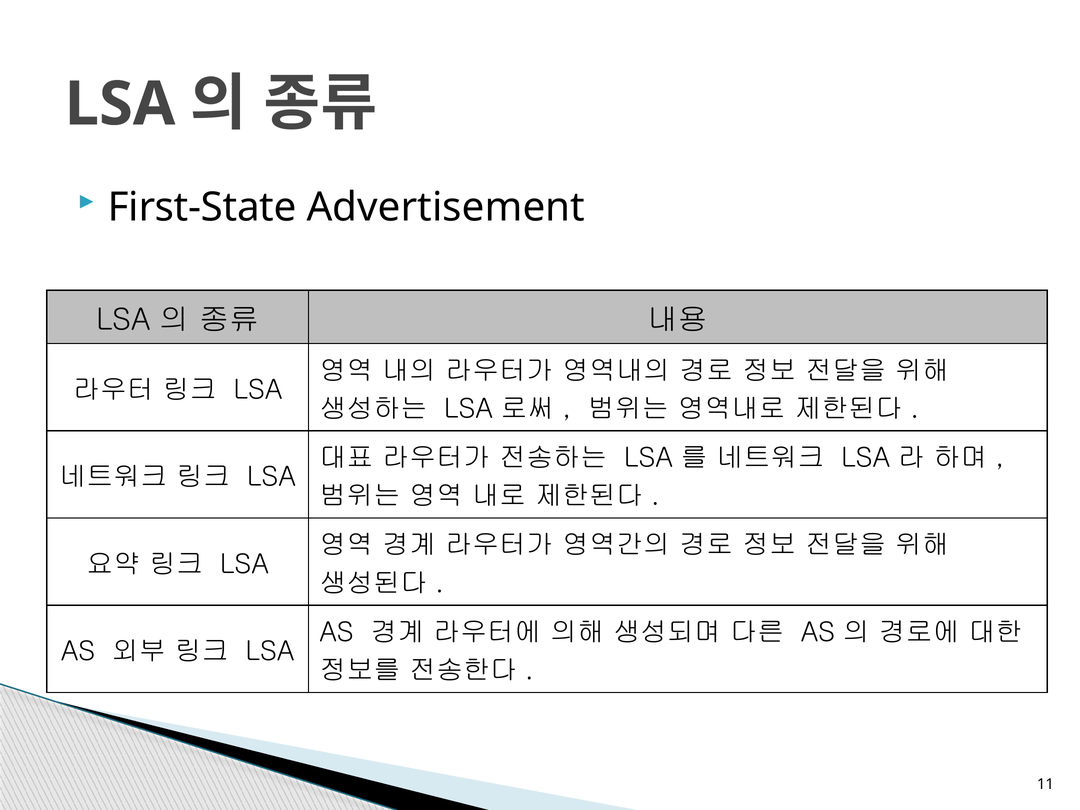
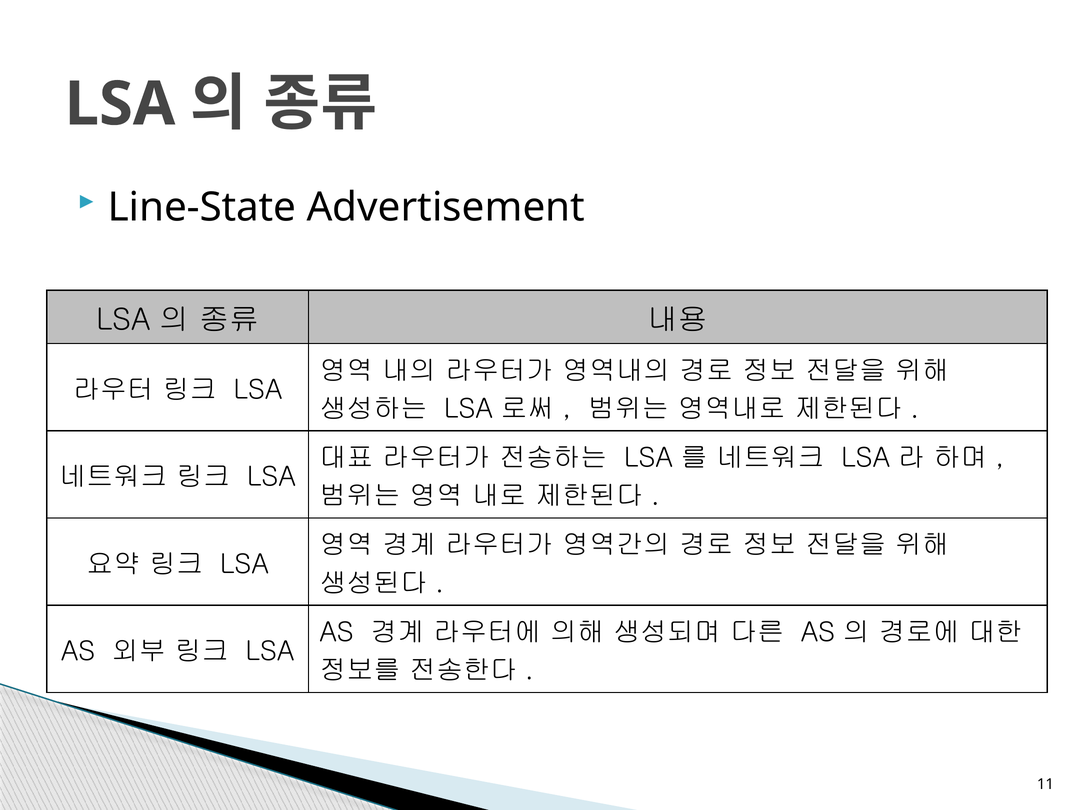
First-State: First-State -> Line-State
